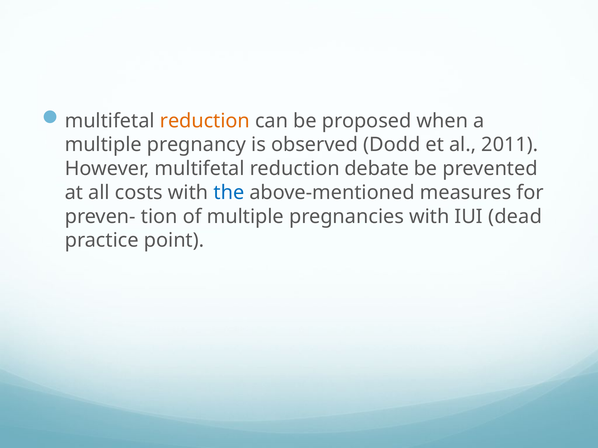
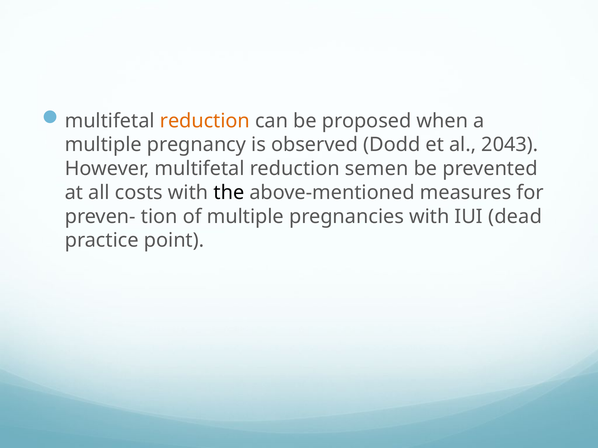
2011: 2011 -> 2043
debate: debate -> semen
the colour: blue -> black
